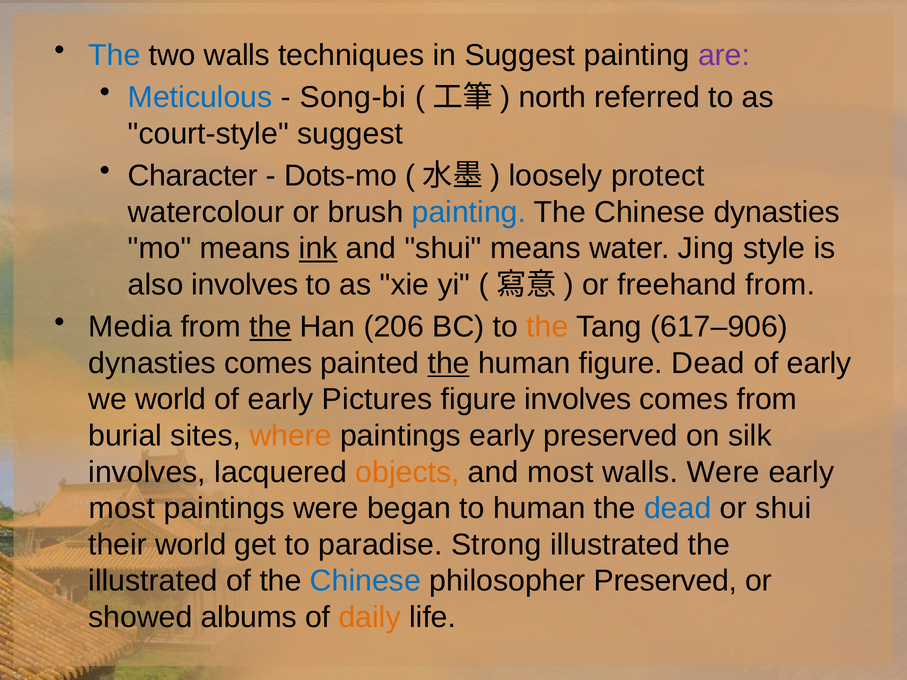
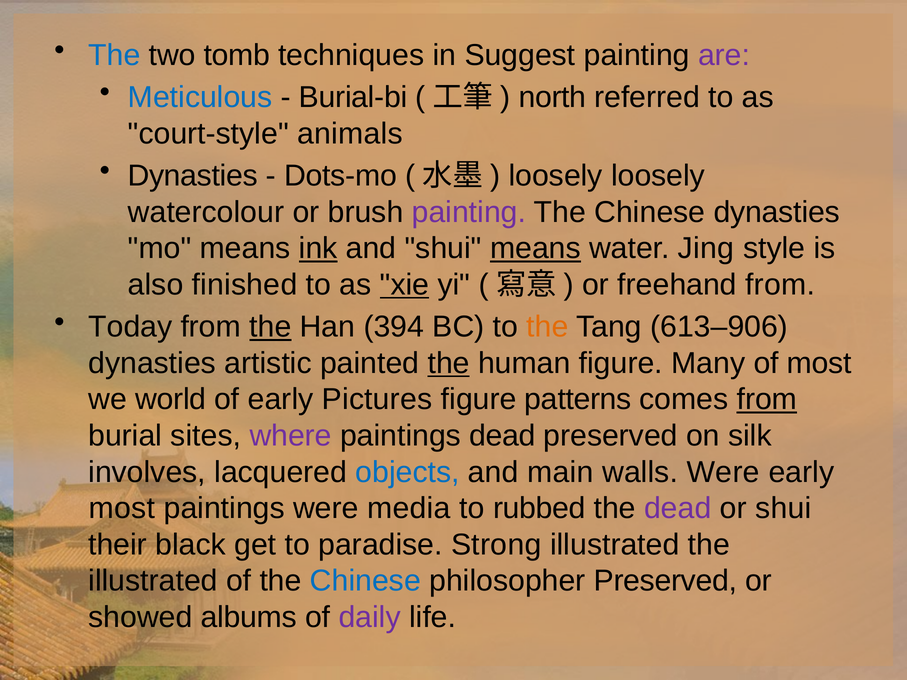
two walls: walls -> tomb
Song-bi: Song-bi -> Burial-bi
court-style suggest: suggest -> animals
Character at (193, 176): Character -> Dynasties
loosely protect: protect -> loosely
painting at (469, 212) colour: blue -> purple
means at (535, 249) underline: none -> present
also involves: involves -> finished
xie underline: none -> present
Media: Media -> Today
206: 206 -> 394
617–906: 617–906 -> 613–906
dynasties comes: comes -> artistic
figure Dead: Dead -> Many
early at (819, 363): early -> most
figure involves: involves -> patterns
from at (767, 400) underline: none -> present
where colour: orange -> purple
paintings early: early -> dead
objects colour: orange -> blue
and most: most -> main
began: began -> media
to human: human -> rubbed
dead at (678, 509) colour: blue -> purple
their world: world -> black
daily colour: orange -> purple
